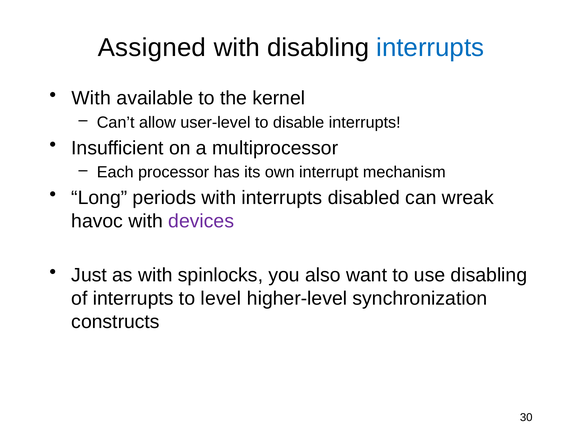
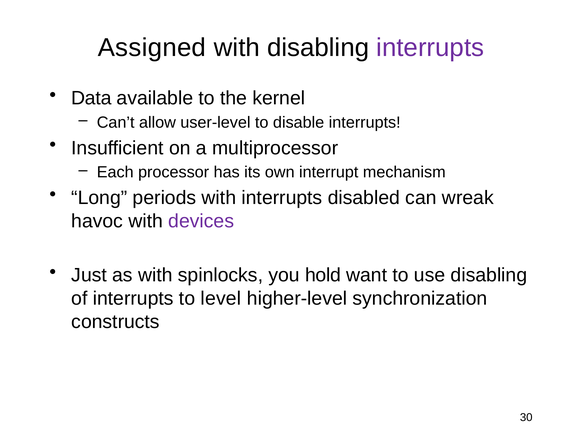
interrupts at (430, 48) colour: blue -> purple
With at (91, 98): With -> Data
also: also -> hold
